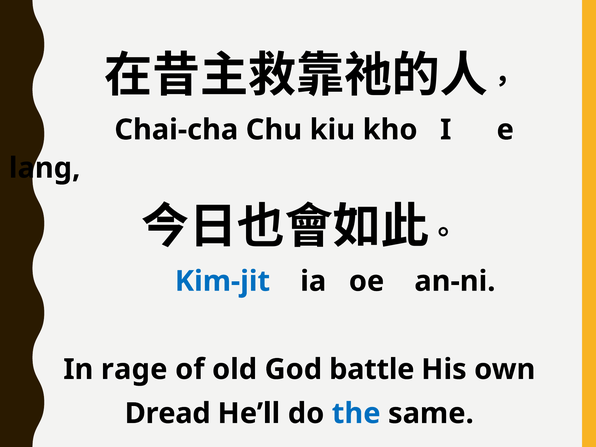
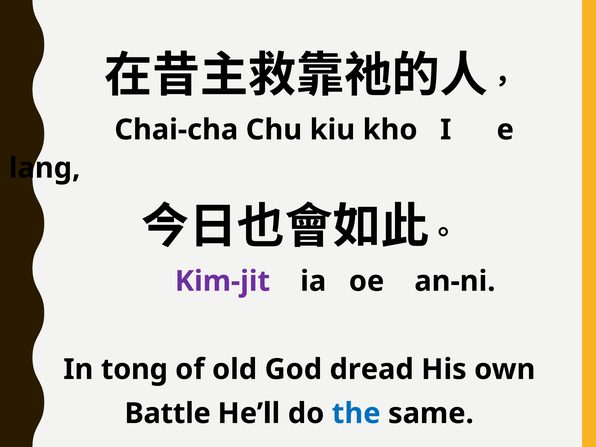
Kim-jit colour: blue -> purple
rage: rage -> tong
battle: battle -> dread
Dread: Dread -> Battle
